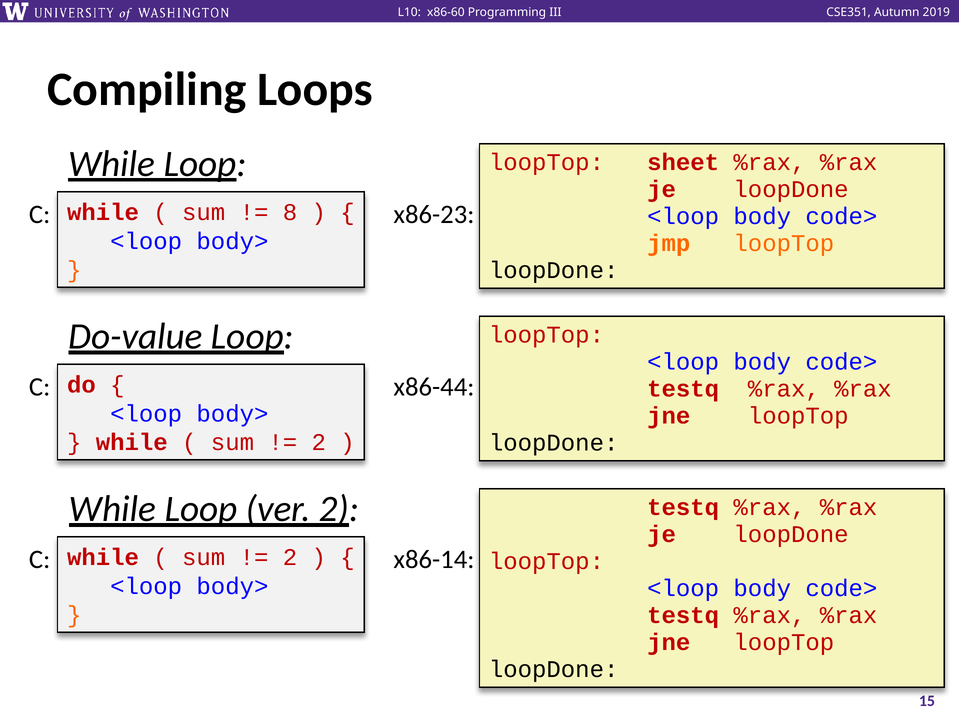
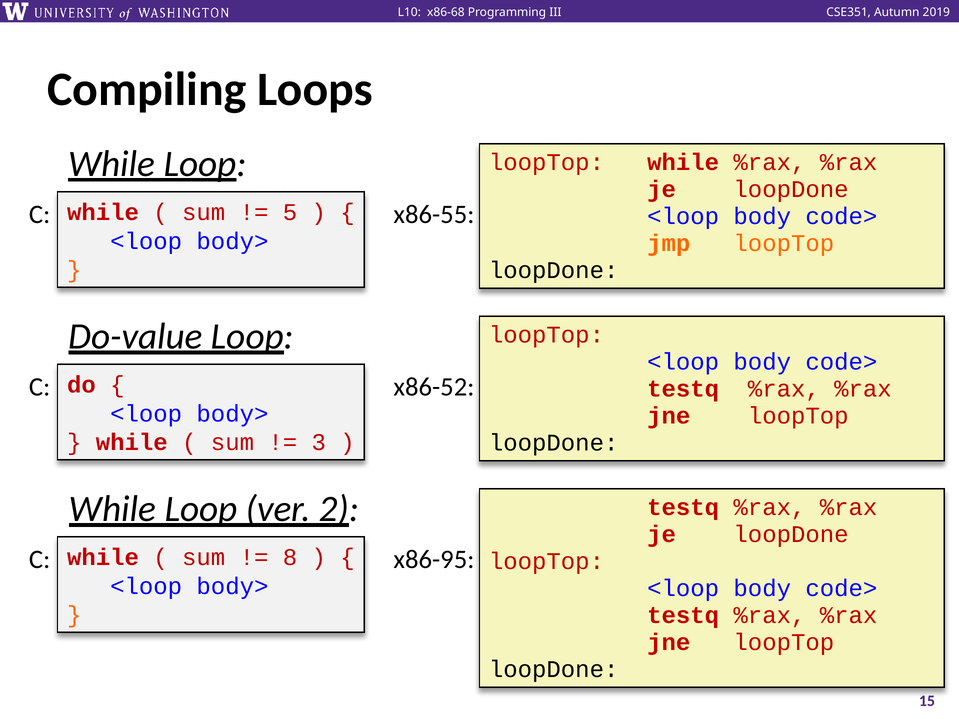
x86-60: x86-60 -> x86-68
loopTop sheet: sheet -> while
8: 8 -> 5
x86-23: x86-23 -> x86-55
x86-44: x86-44 -> x86-52
2 at (319, 443): 2 -> 3
2 at (290, 558): 2 -> 8
x86-14: x86-14 -> x86-95
